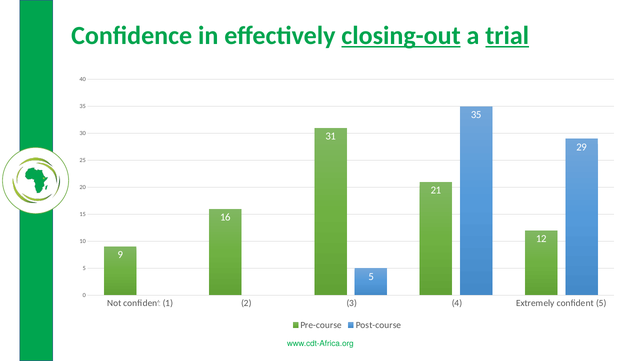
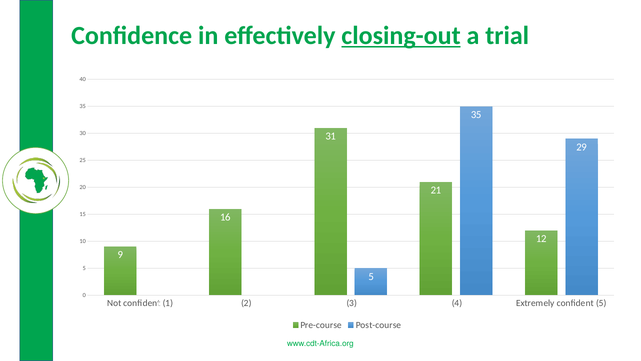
trial underline: present -> none
